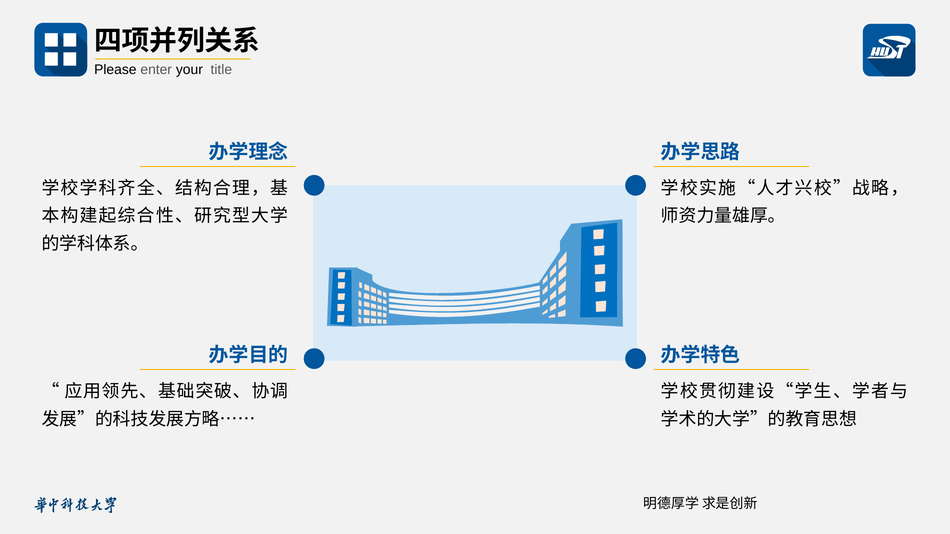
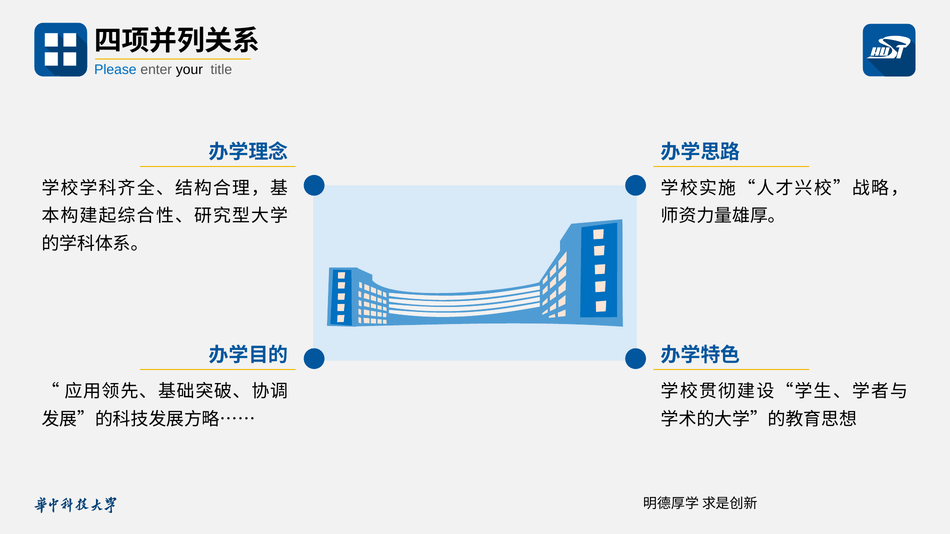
Please colour: black -> blue
